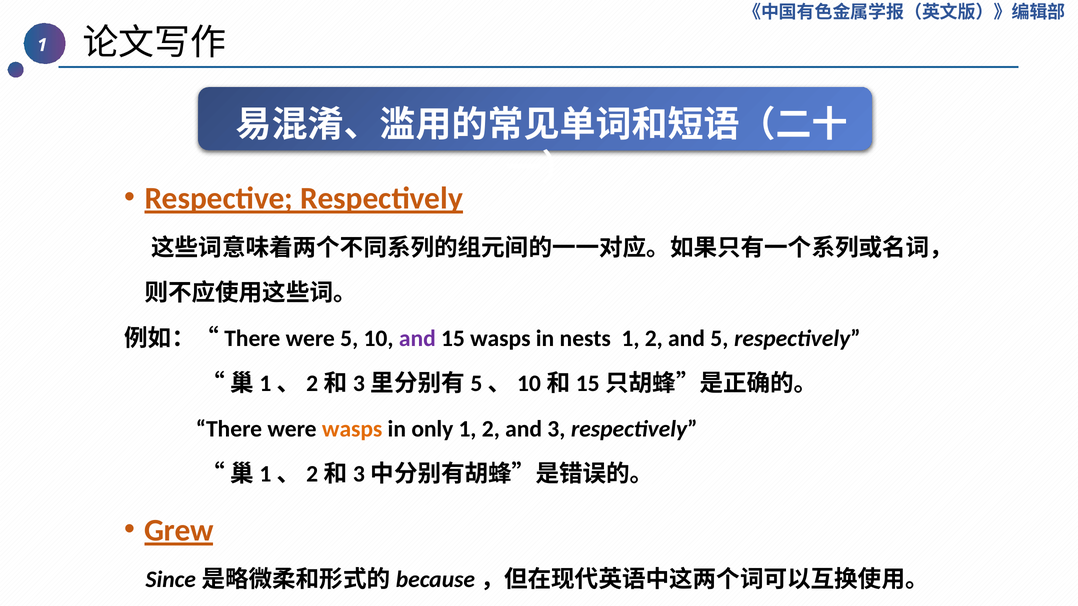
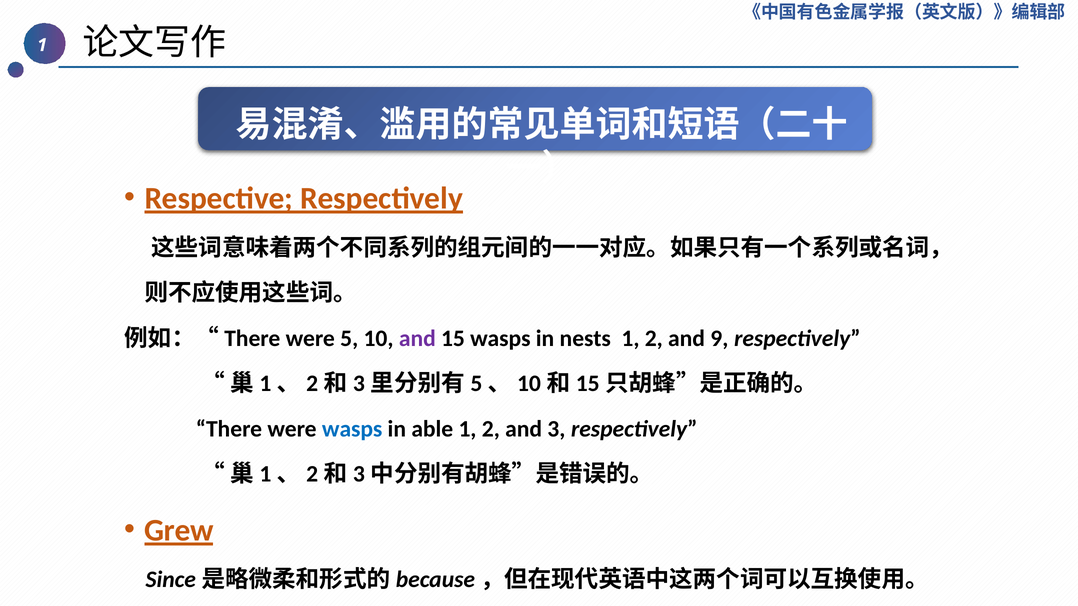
and 5: 5 -> 9
wasps at (352, 429) colour: orange -> blue
only: only -> able
